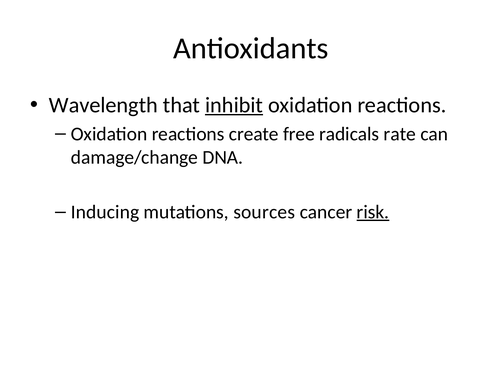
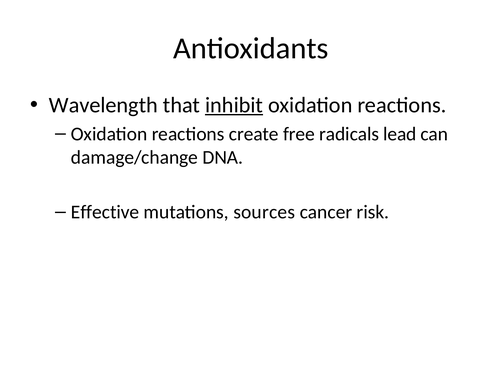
rate: rate -> lead
Inducing: Inducing -> Effective
risk underline: present -> none
